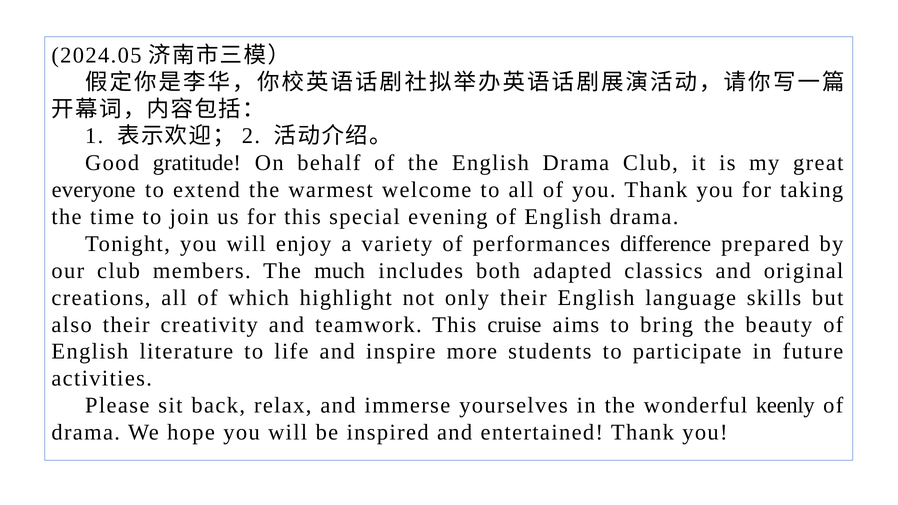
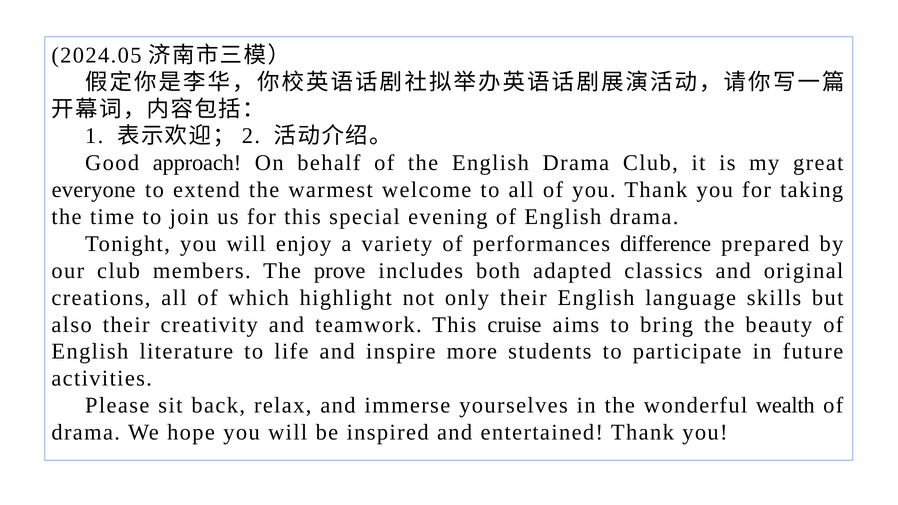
gratitude: gratitude -> approach
much: much -> prove
keenly: keenly -> wealth
